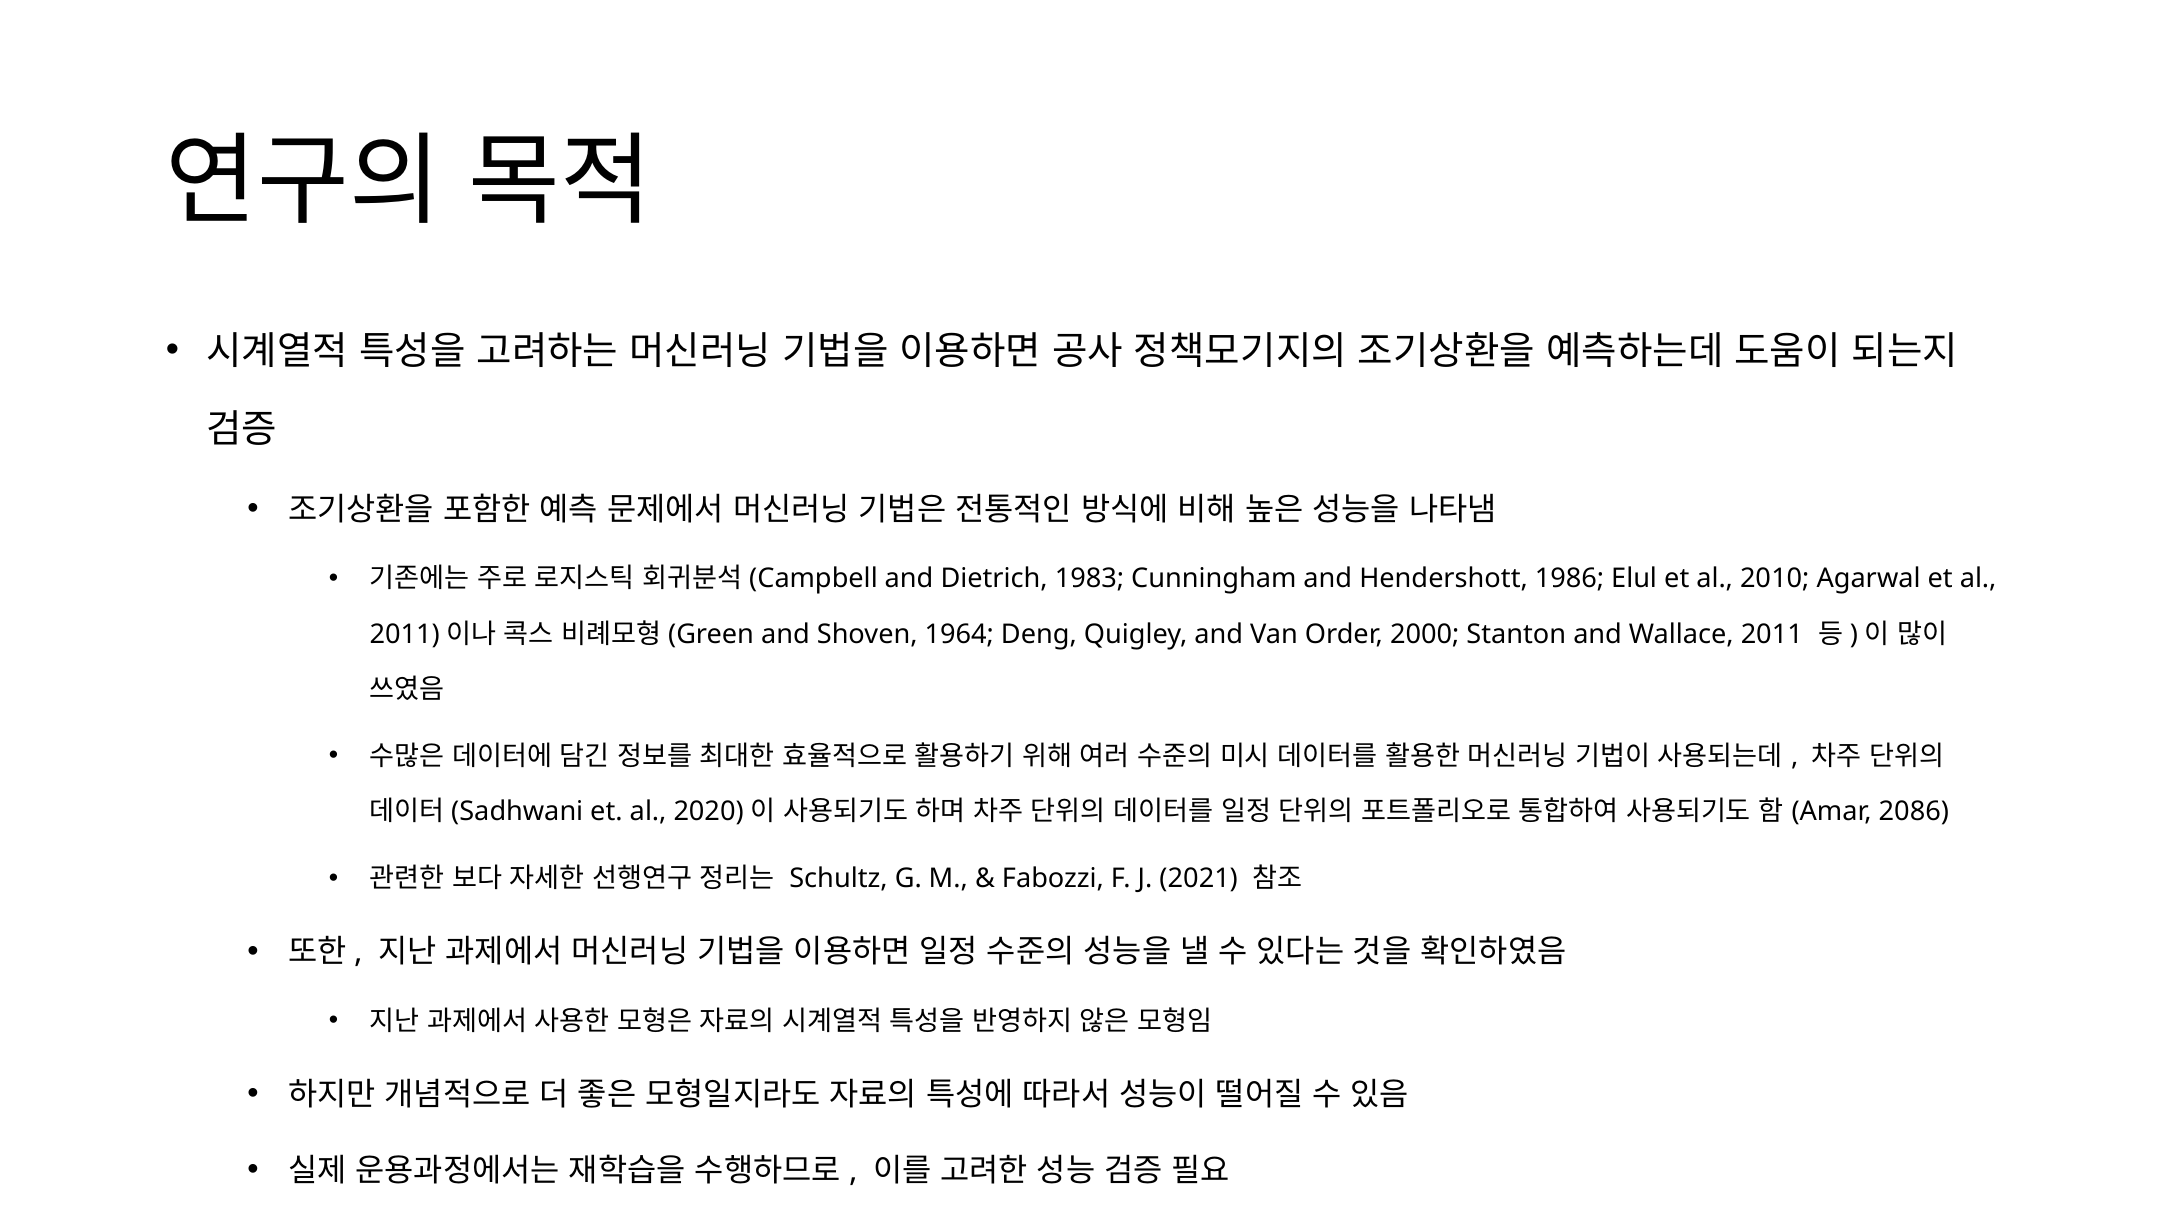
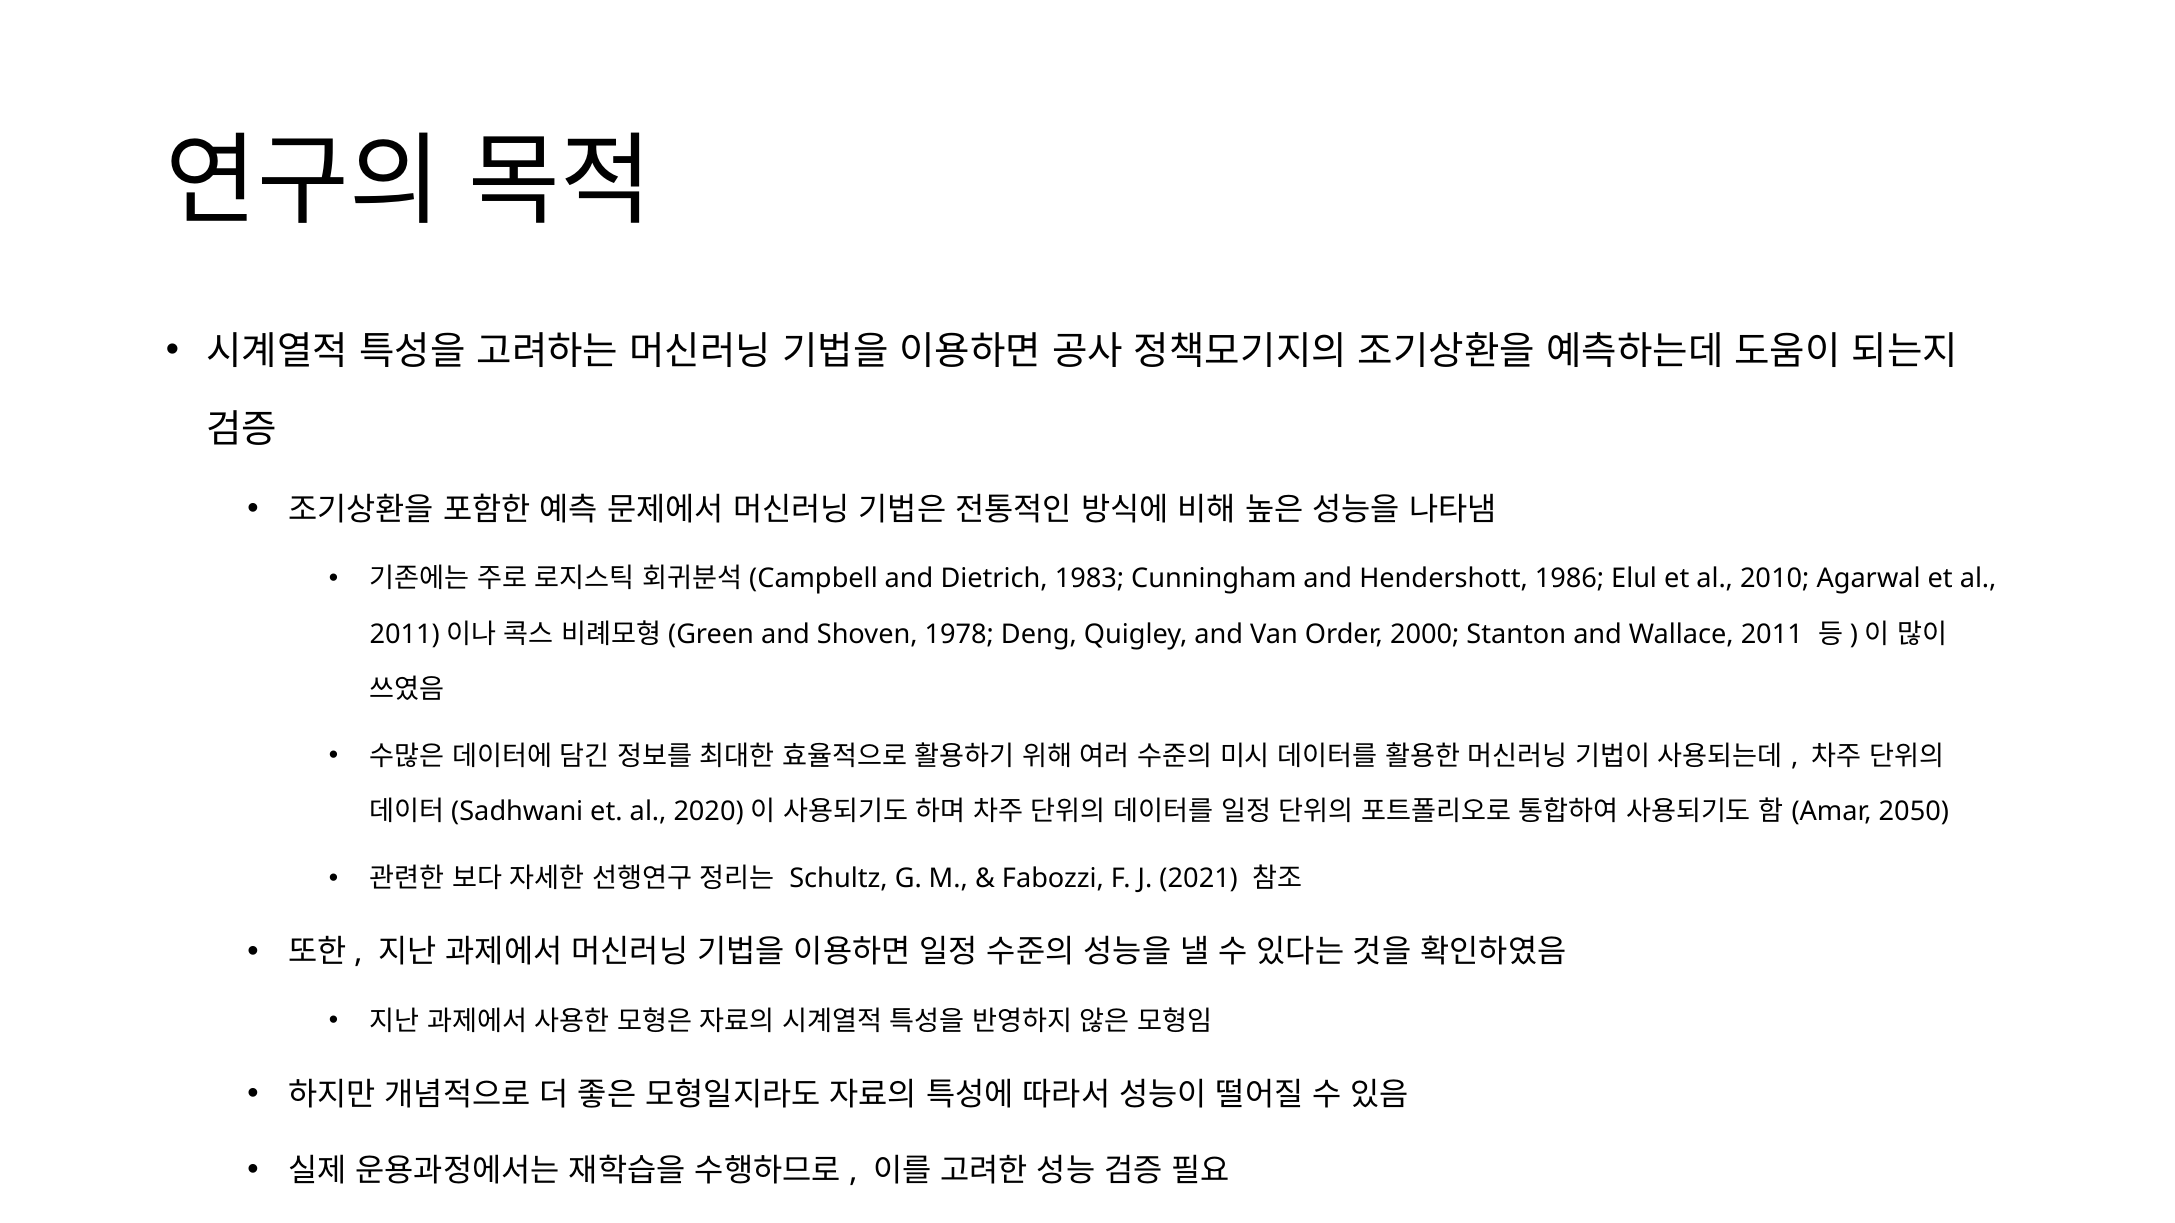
1964: 1964 -> 1978
2086: 2086 -> 2050
